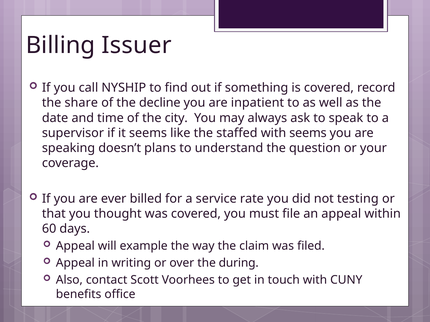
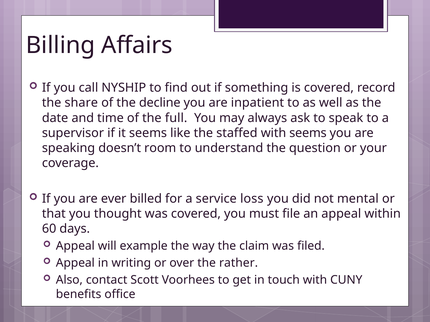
Issuer: Issuer -> Affairs
city: city -> full
plans: plans -> room
rate: rate -> loss
testing: testing -> mental
during: during -> rather
